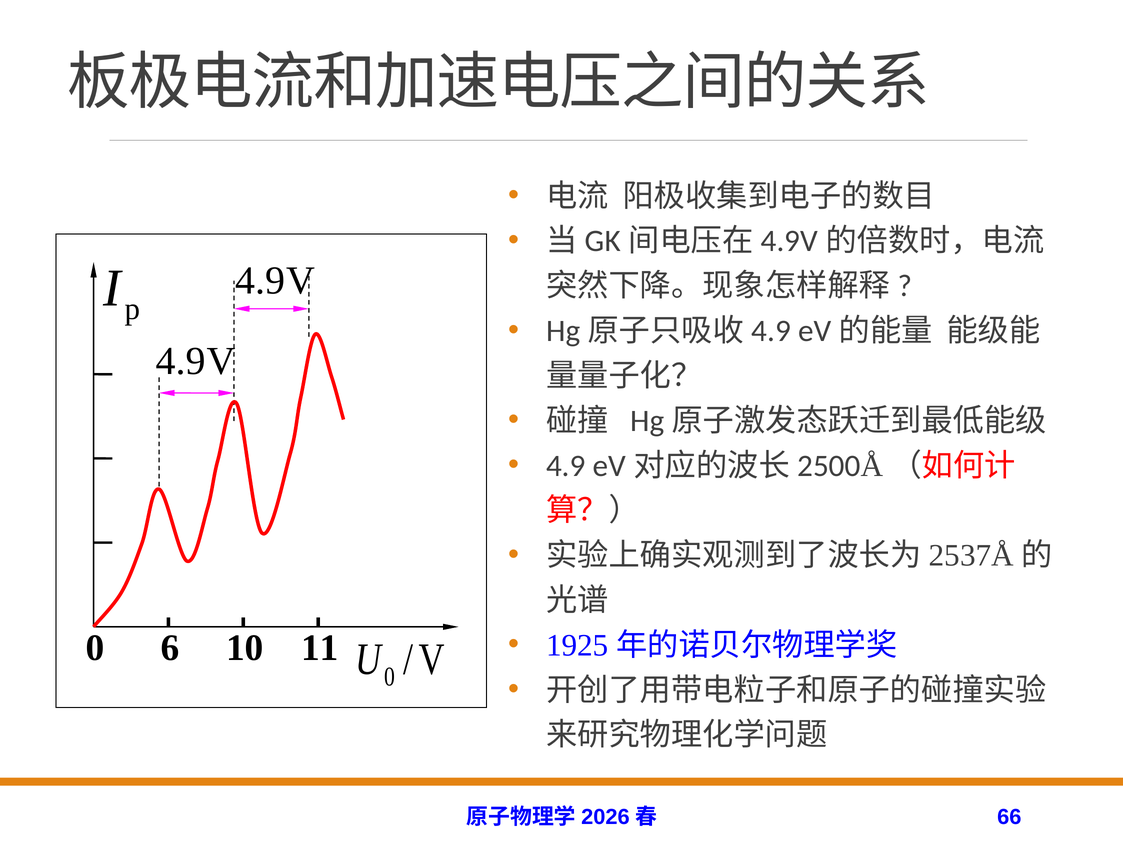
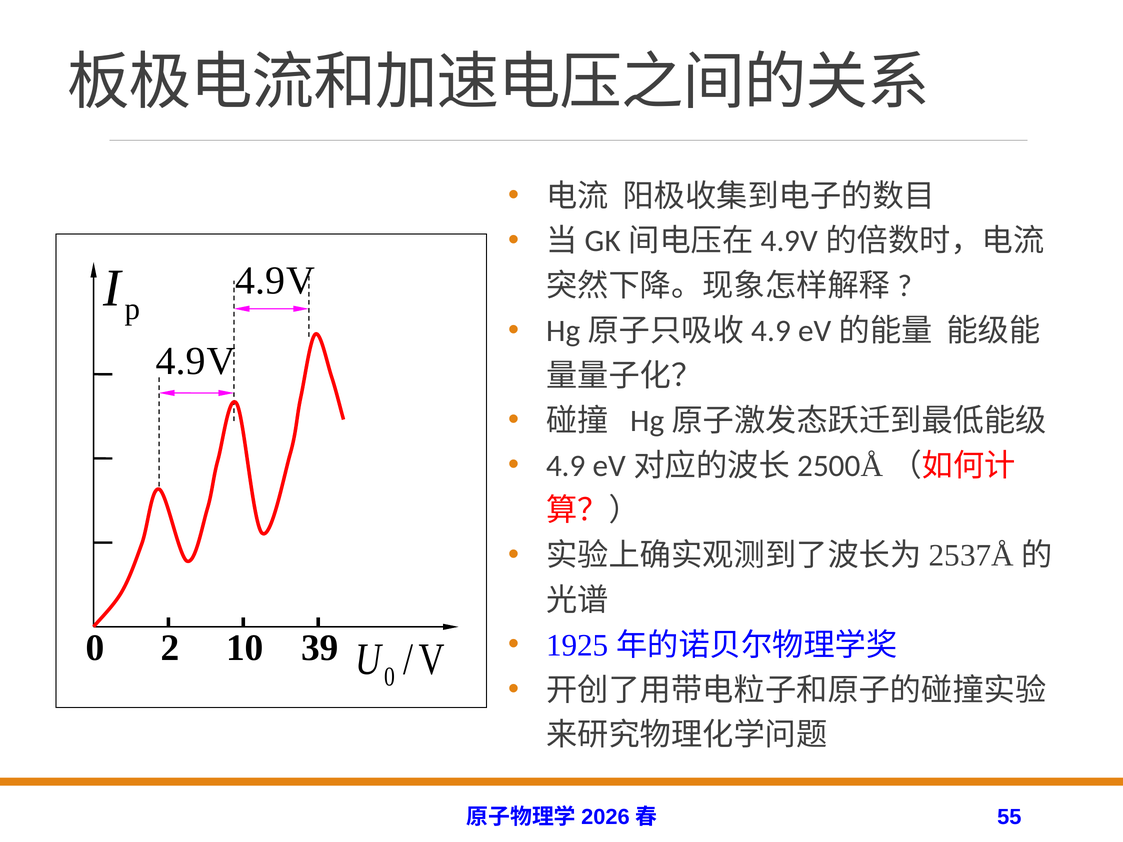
6: 6 -> 2
11: 11 -> 39
66: 66 -> 55
